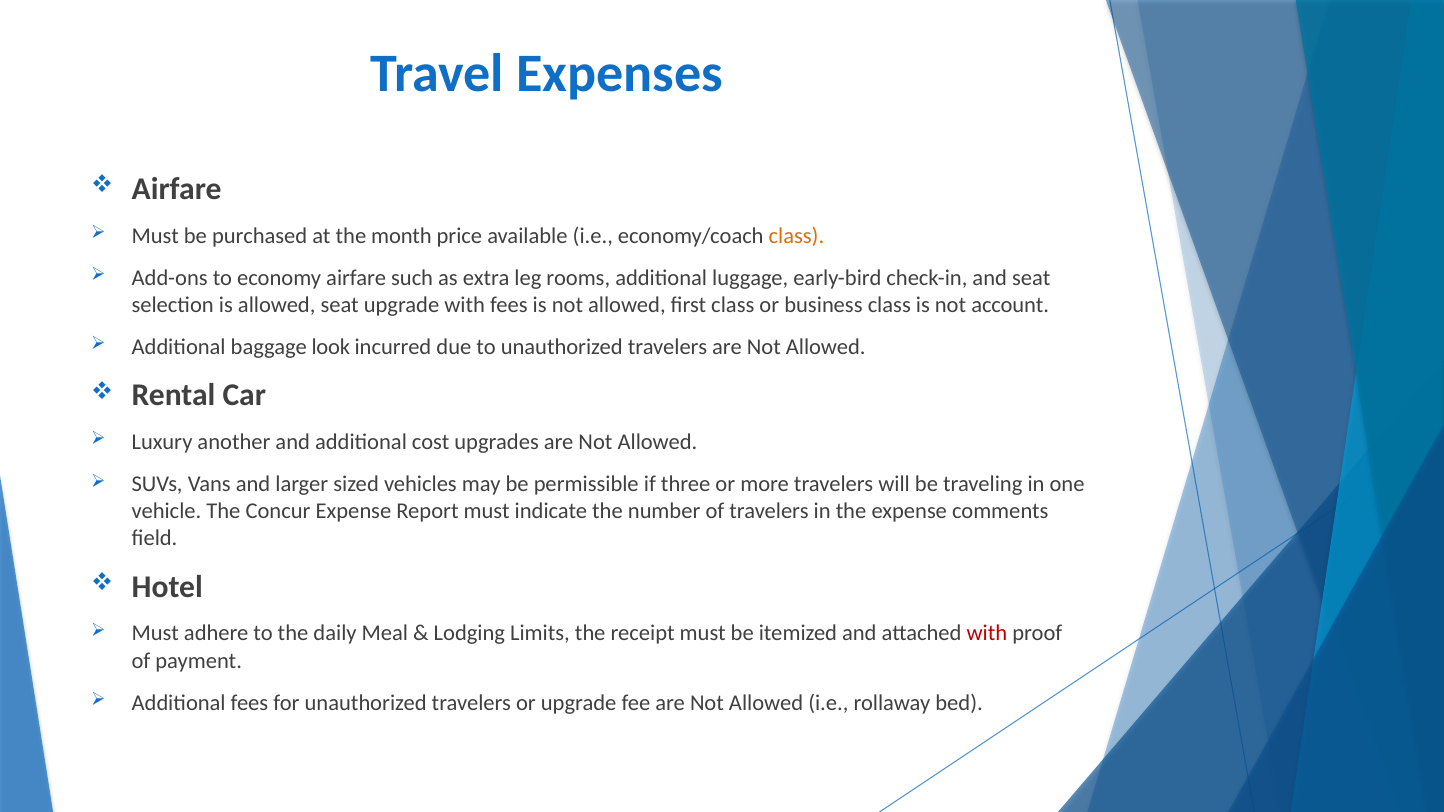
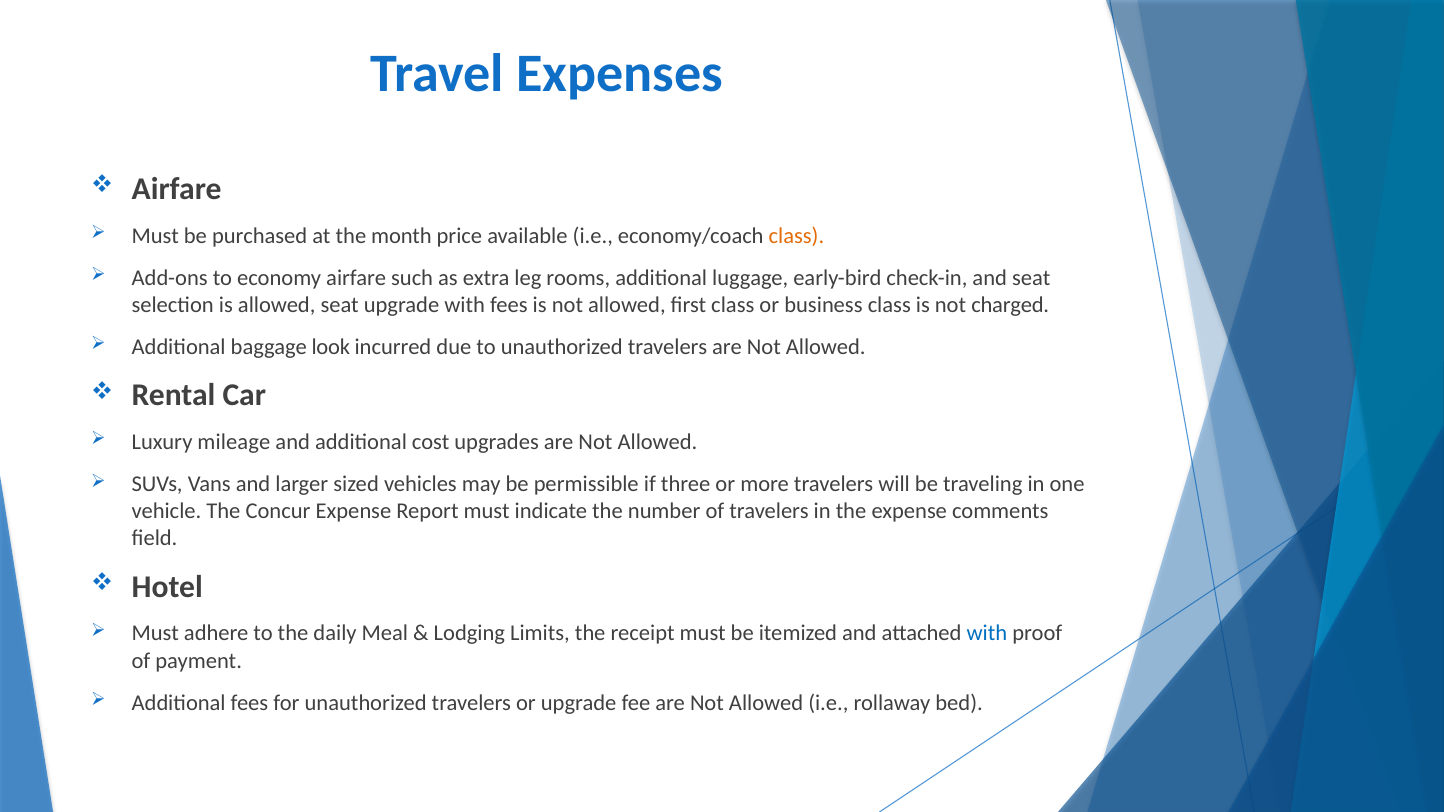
account: account -> charged
another: another -> mileage
with at (987, 634) colour: red -> blue
